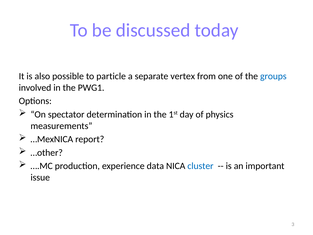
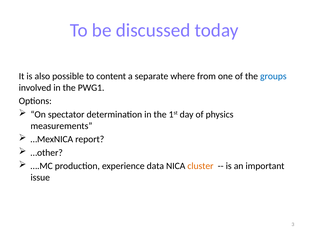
particle: particle -> content
vertex: vertex -> where
cluster colour: blue -> orange
